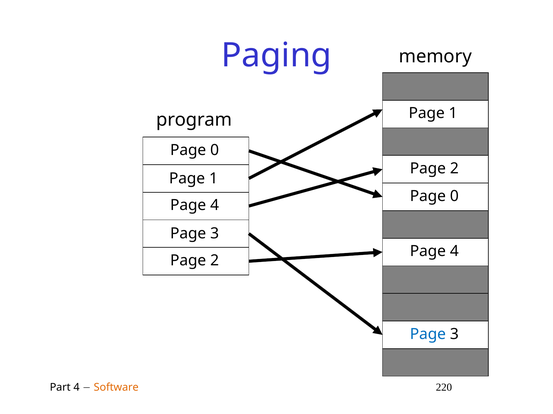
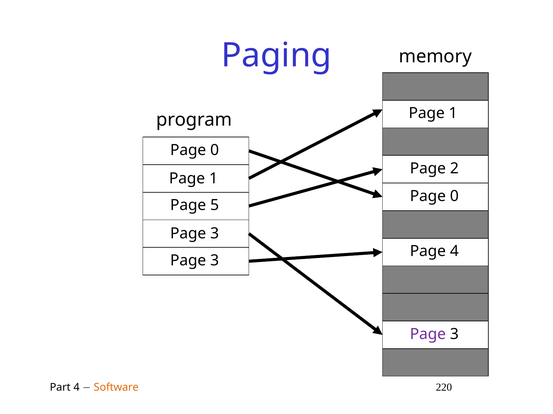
4 at (215, 206): 4 -> 5
2 at (215, 261): 2 -> 3
Page at (428, 335) colour: blue -> purple
